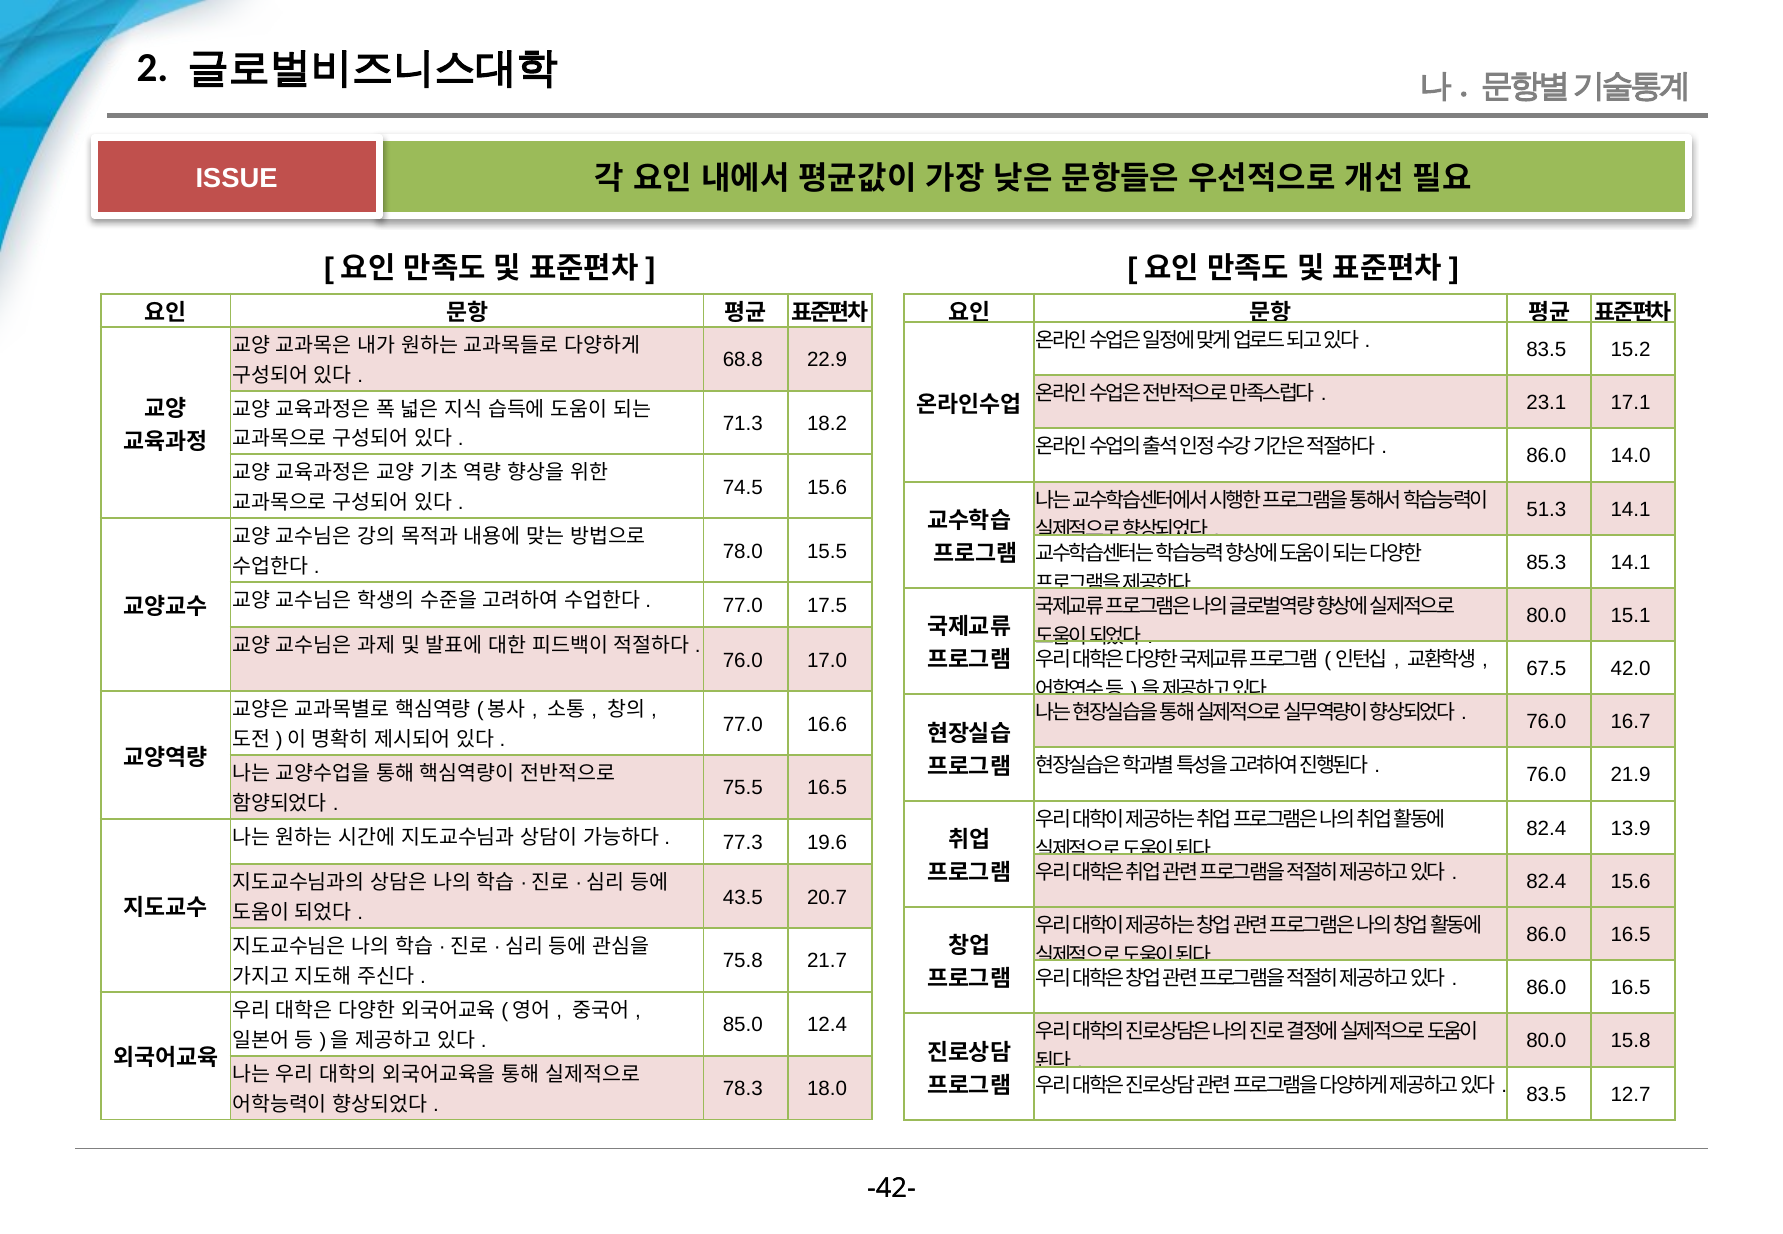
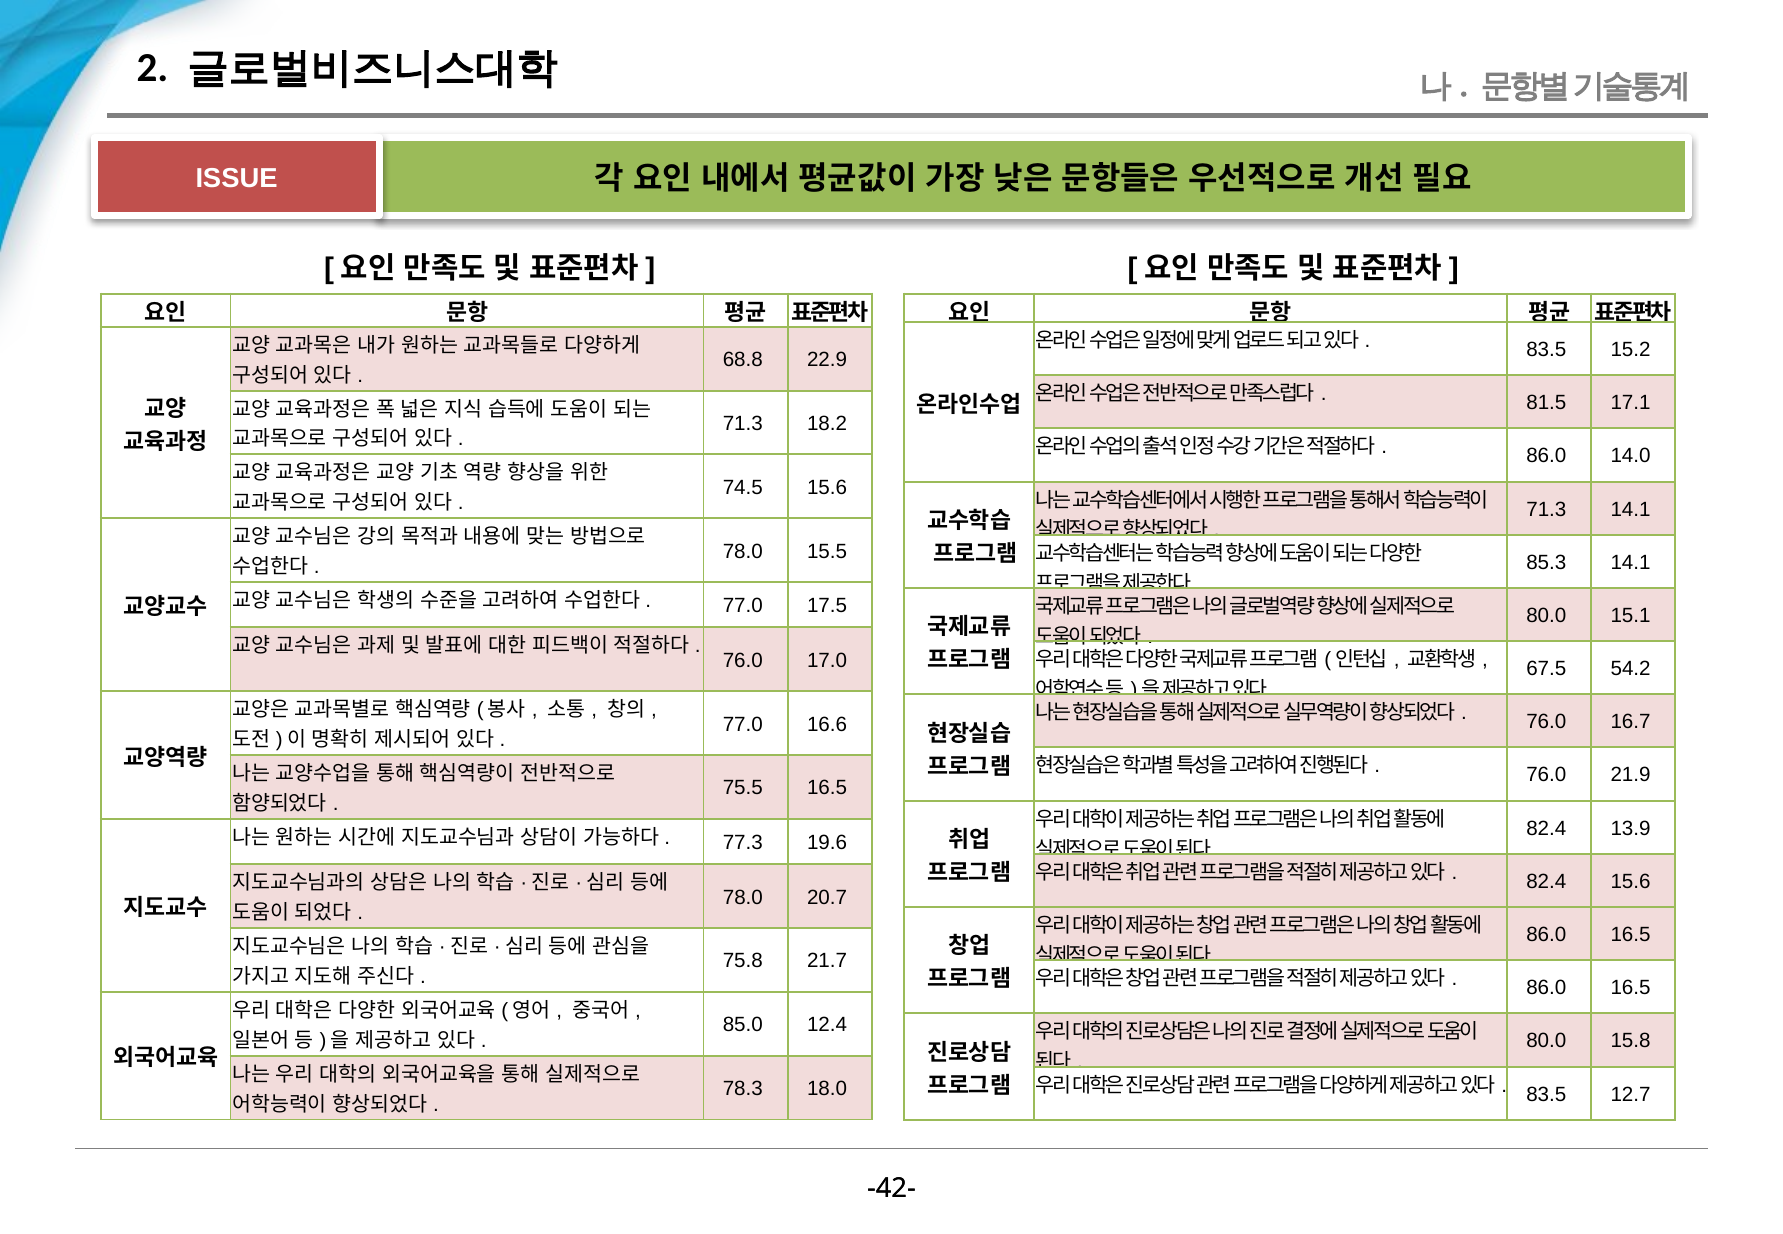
23.1: 23.1 -> 81.5
51.3 at (1546, 509): 51.3 -> 71.3
42.0: 42.0 -> 54.2
43.5 at (743, 898): 43.5 -> 78.0
